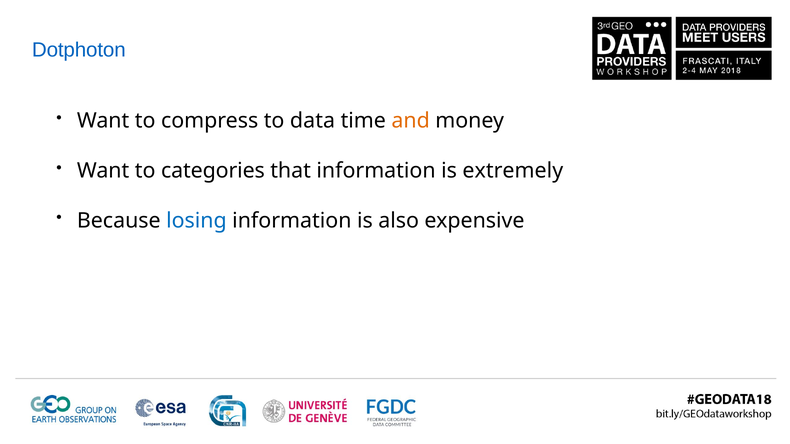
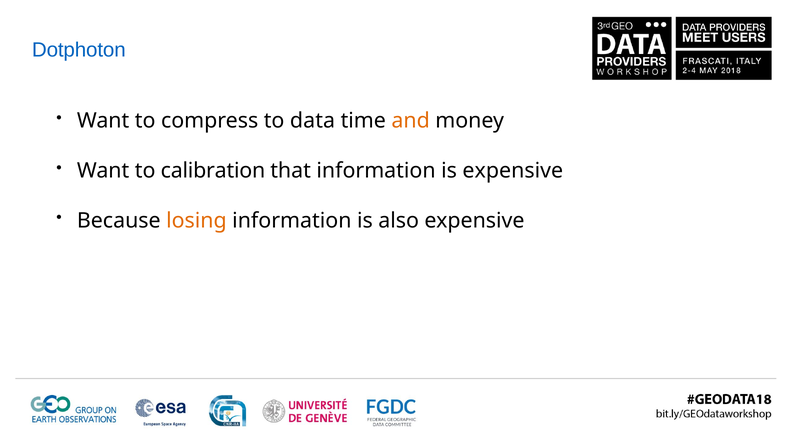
categories: categories -> calibration
is extremely: extremely -> expensive
losing colour: blue -> orange
